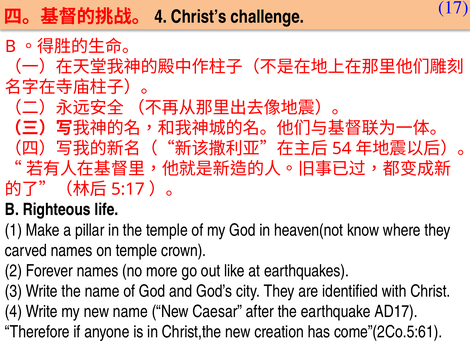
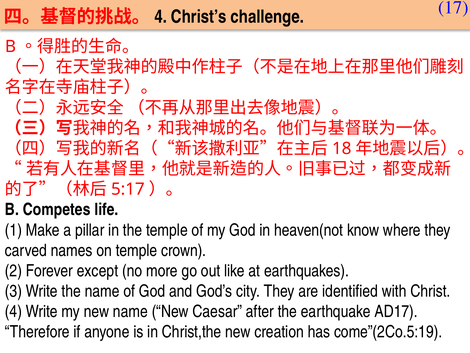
54: 54 -> 18
Righteous: Righteous -> Competes
Forever names: names -> except
come”(2Co.5:61: come”(2Co.5:61 -> come”(2Co.5:19
